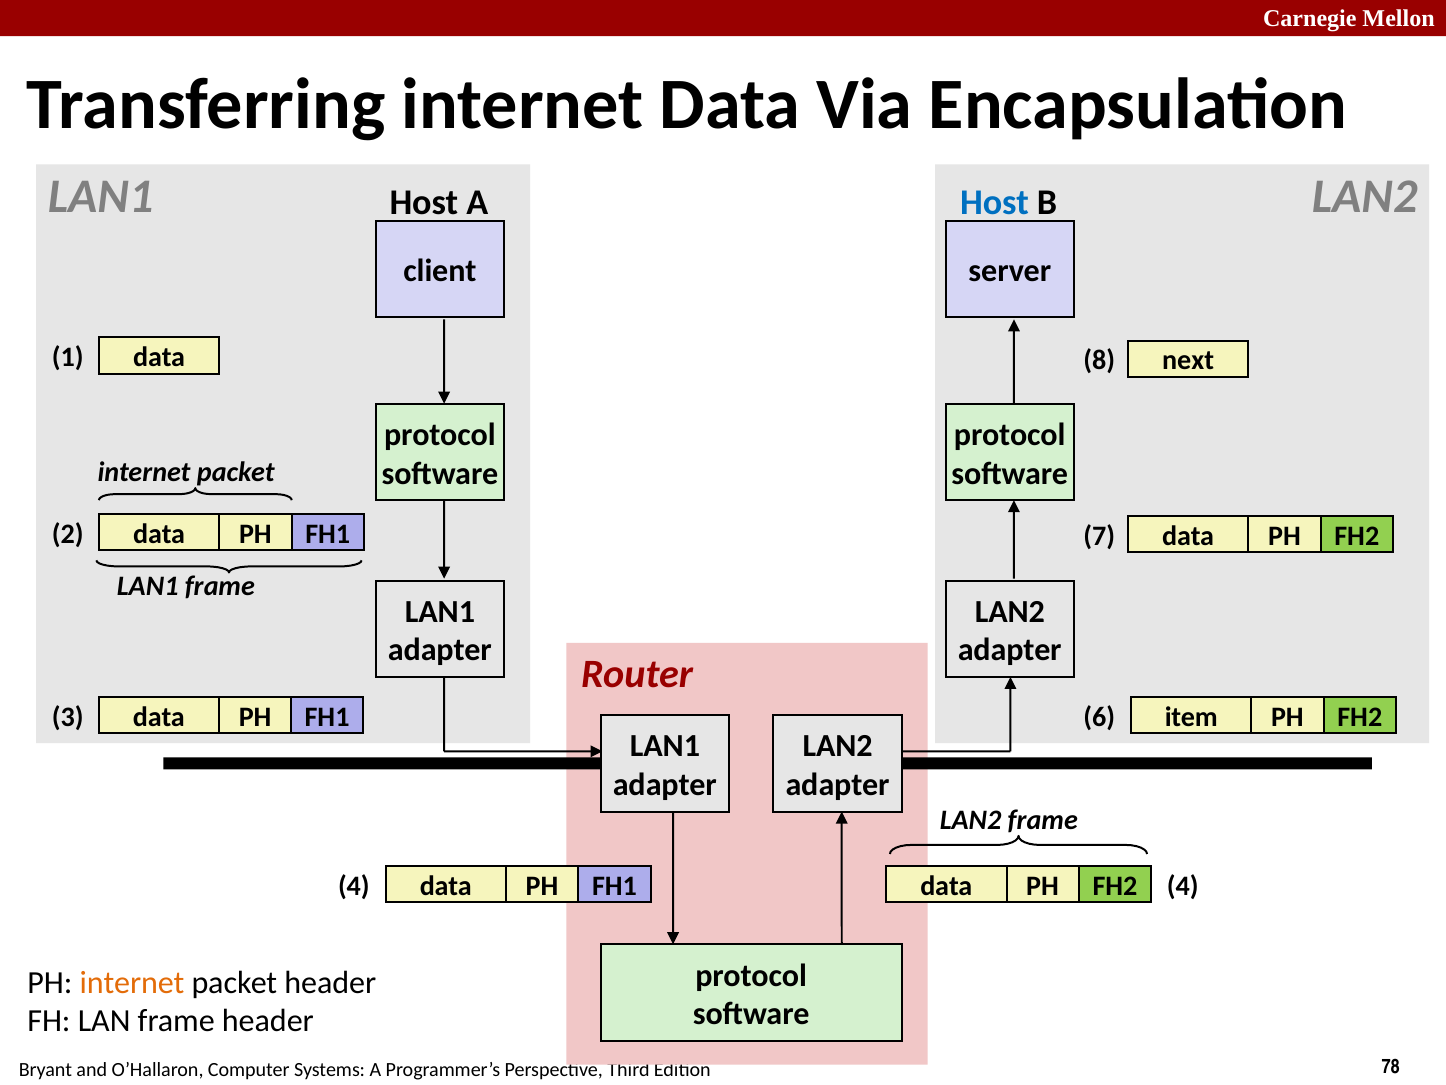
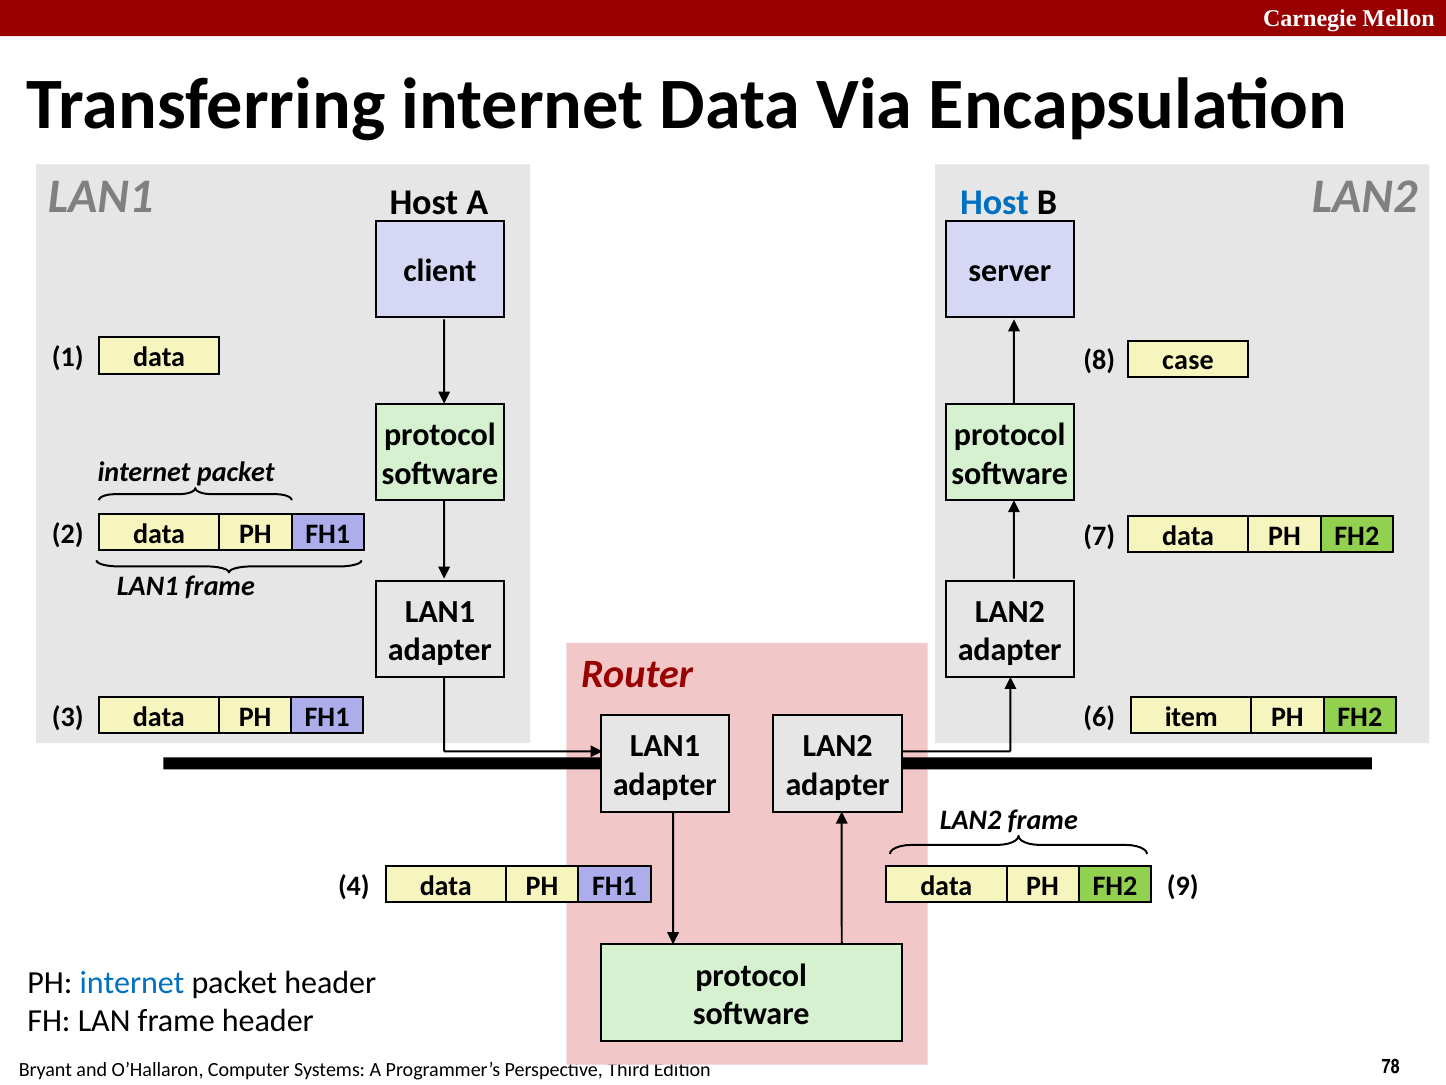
next: next -> case
FH2 4: 4 -> 9
internet at (132, 982) colour: orange -> blue
